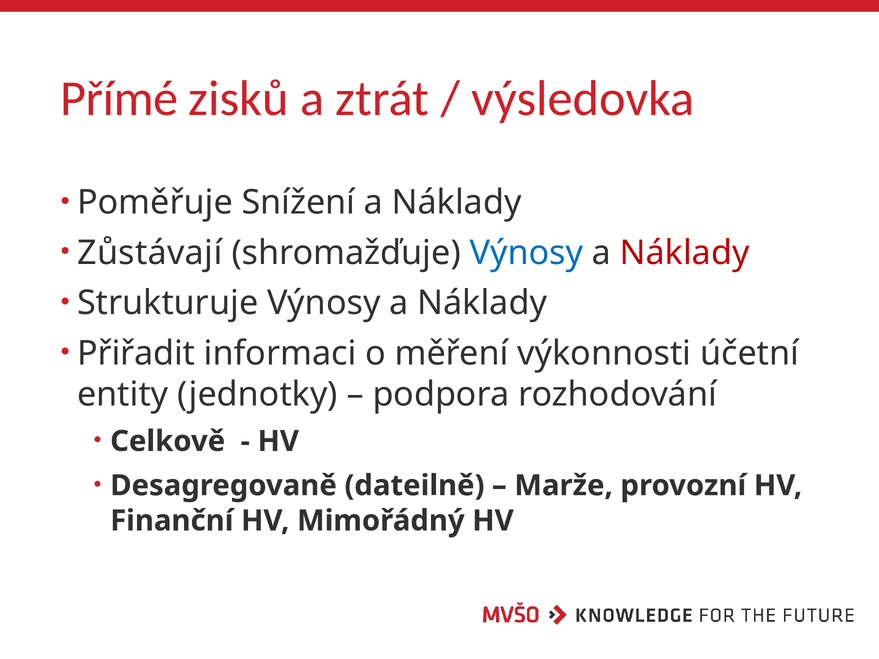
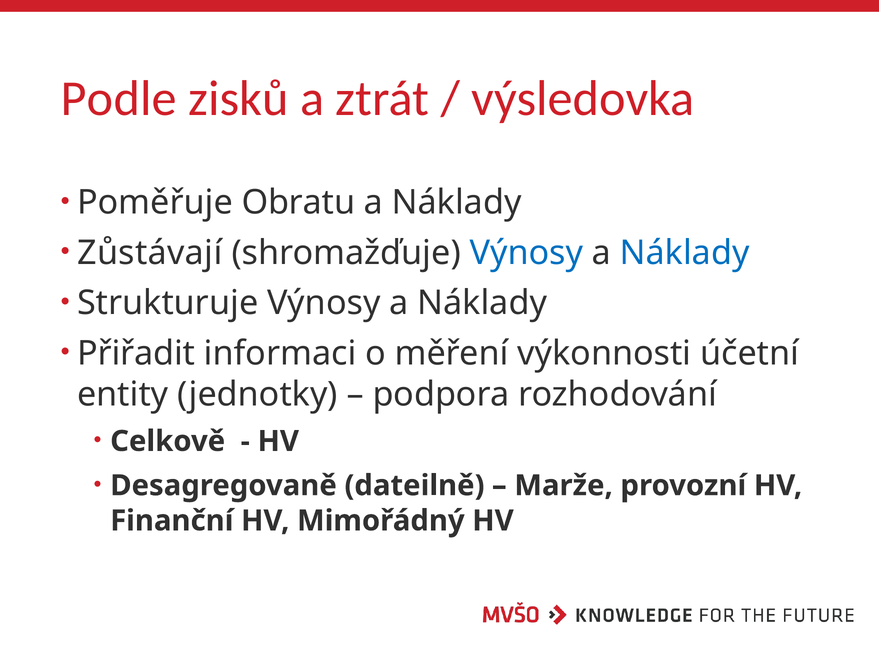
Přímé: Přímé -> Podle
Snížení: Snížení -> Obratu
Náklady at (685, 253) colour: red -> blue
